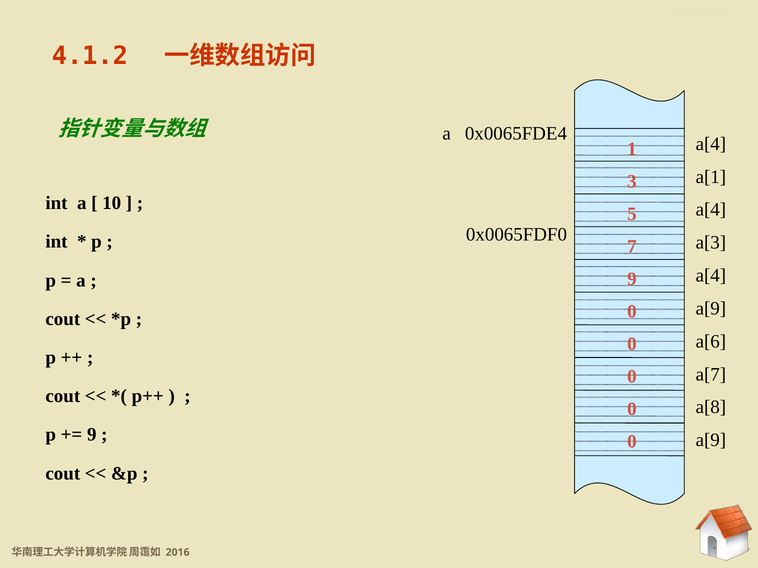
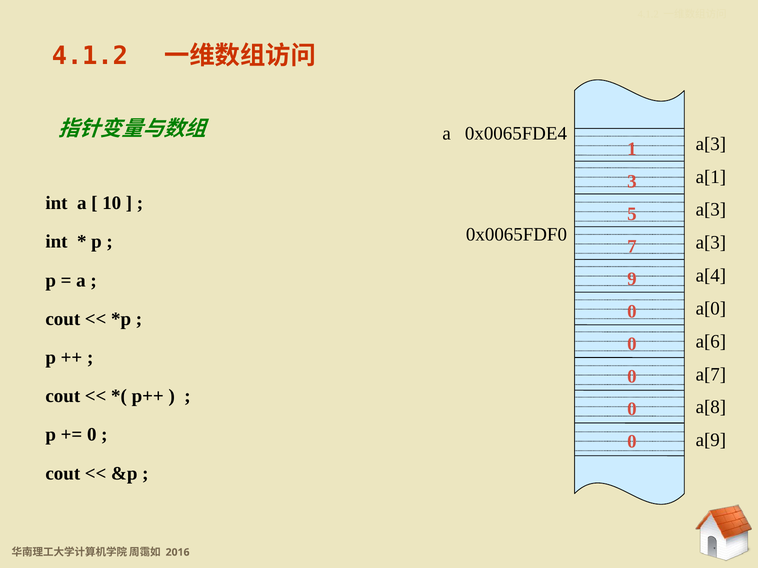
a[4 at (711, 144): a[4 -> a[3
a[4 at (711, 210): a[4 -> a[3
a[9 at (711, 309): a[9 -> a[0
9 at (92, 435): 9 -> 0
